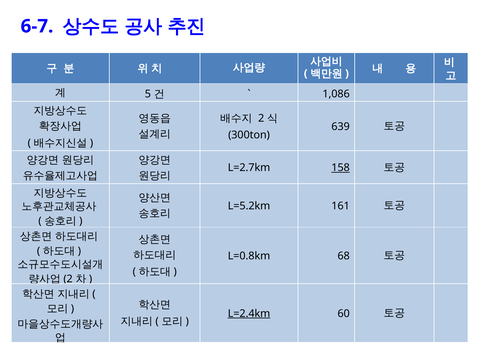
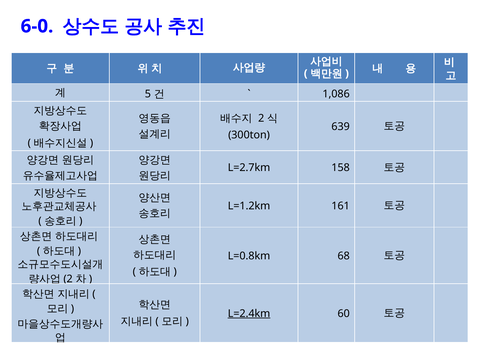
6-7: 6-7 -> 6-0
158 underline: present -> none
L=5.2km: L=5.2km -> L=1.2km
